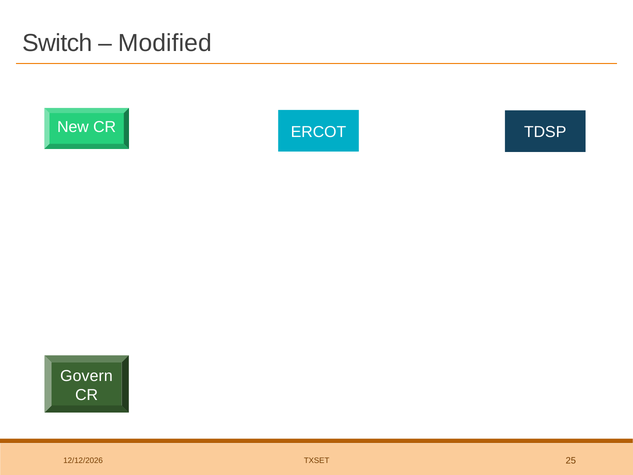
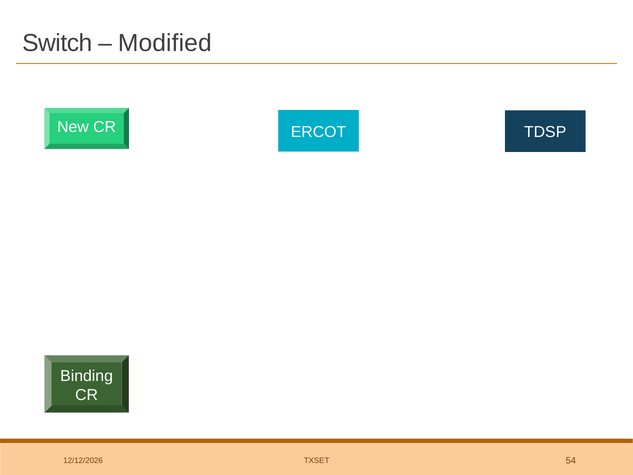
Govern: Govern -> Binding
25: 25 -> 54
